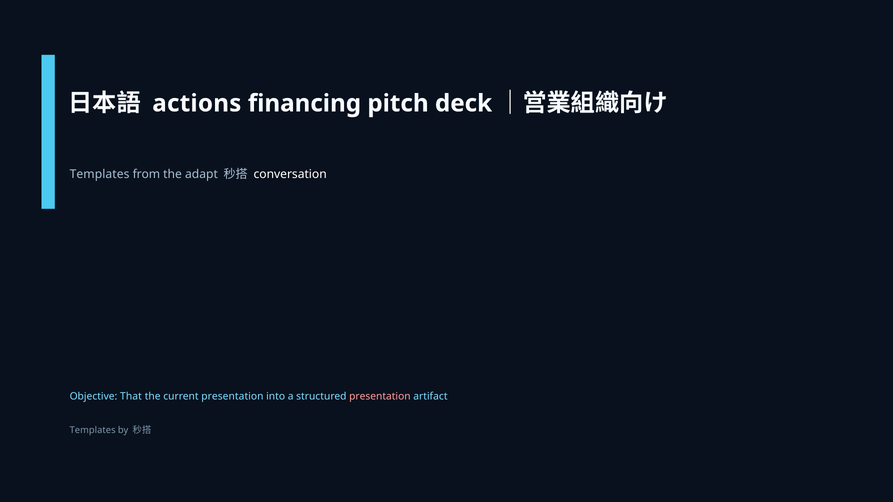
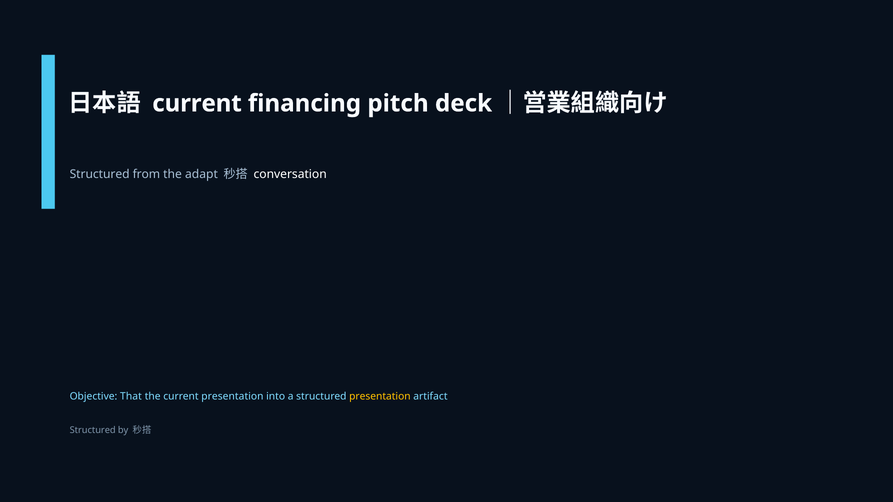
actions at (197, 103): actions -> current
Templates at (100, 174): Templates -> Structured
presentation at (380, 397) colour: pink -> yellow
Templates at (93, 431): Templates -> Structured
